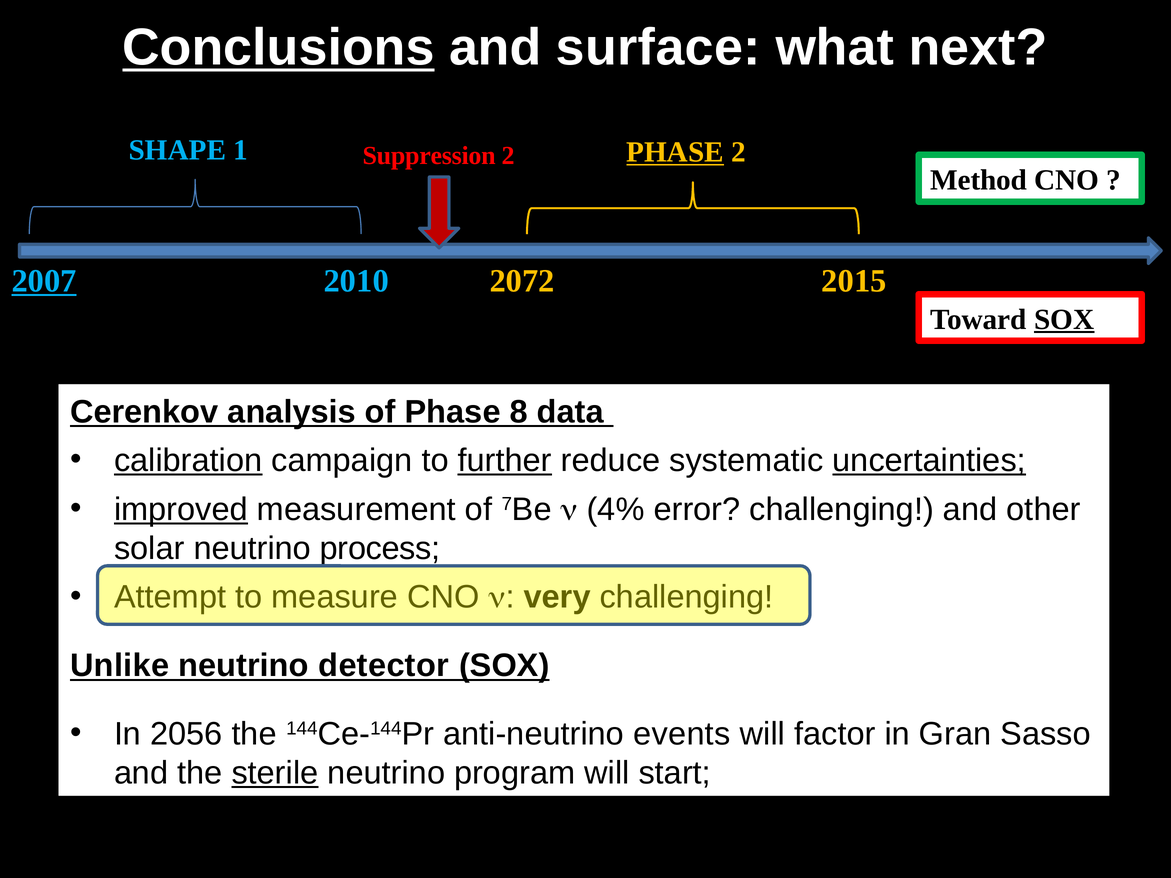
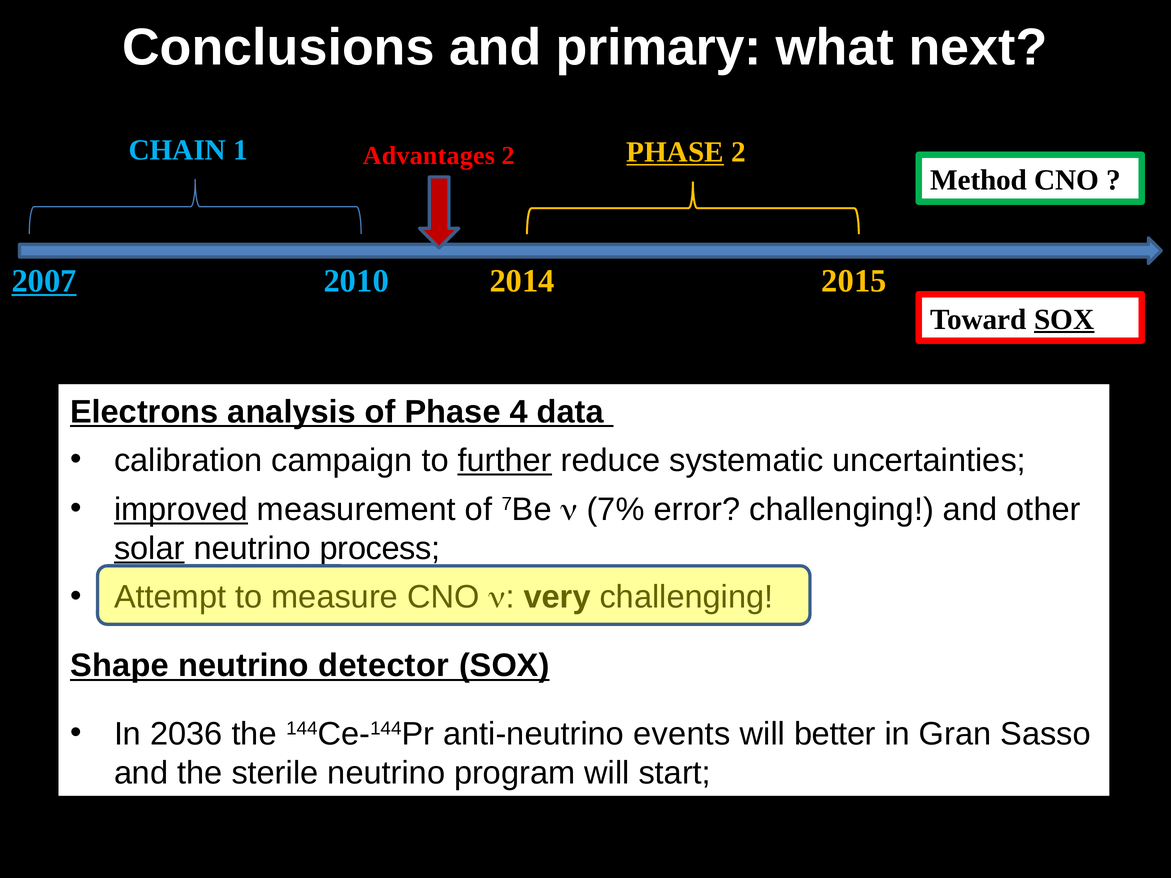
Conclusions underline: present -> none
surface: surface -> primary
SHAPE: SHAPE -> CHAIN
Suppression: Suppression -> Advantages
2072: 2072 -> 2014
Cerenkov: Cerenkov -> Electrons
8: 8 -> 4
calibration underline: present -> none
uncertainties underline: present -> none
4%: 4% -> 7%
solar underline: none -> present
Unlike: Unlike -> Shape
2056: 2056 -> 2036
factor: factor -> better
sterile underline: present -> none
